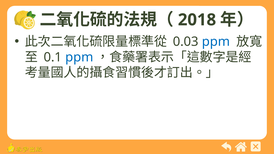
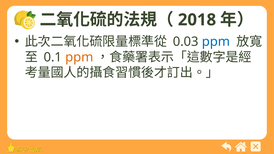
ppm at (79, 57) colour: blue -> orange
